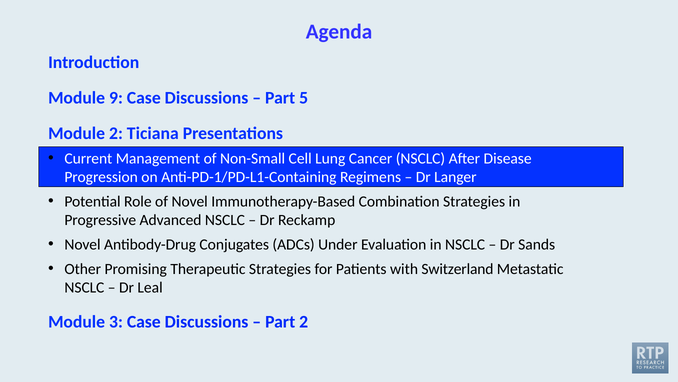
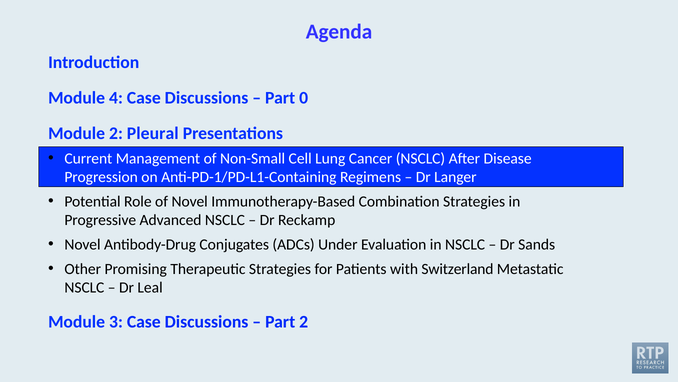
9: 9 -> 4
5: 5 -> 0
Ticiana: Ticiana -> Pleural
